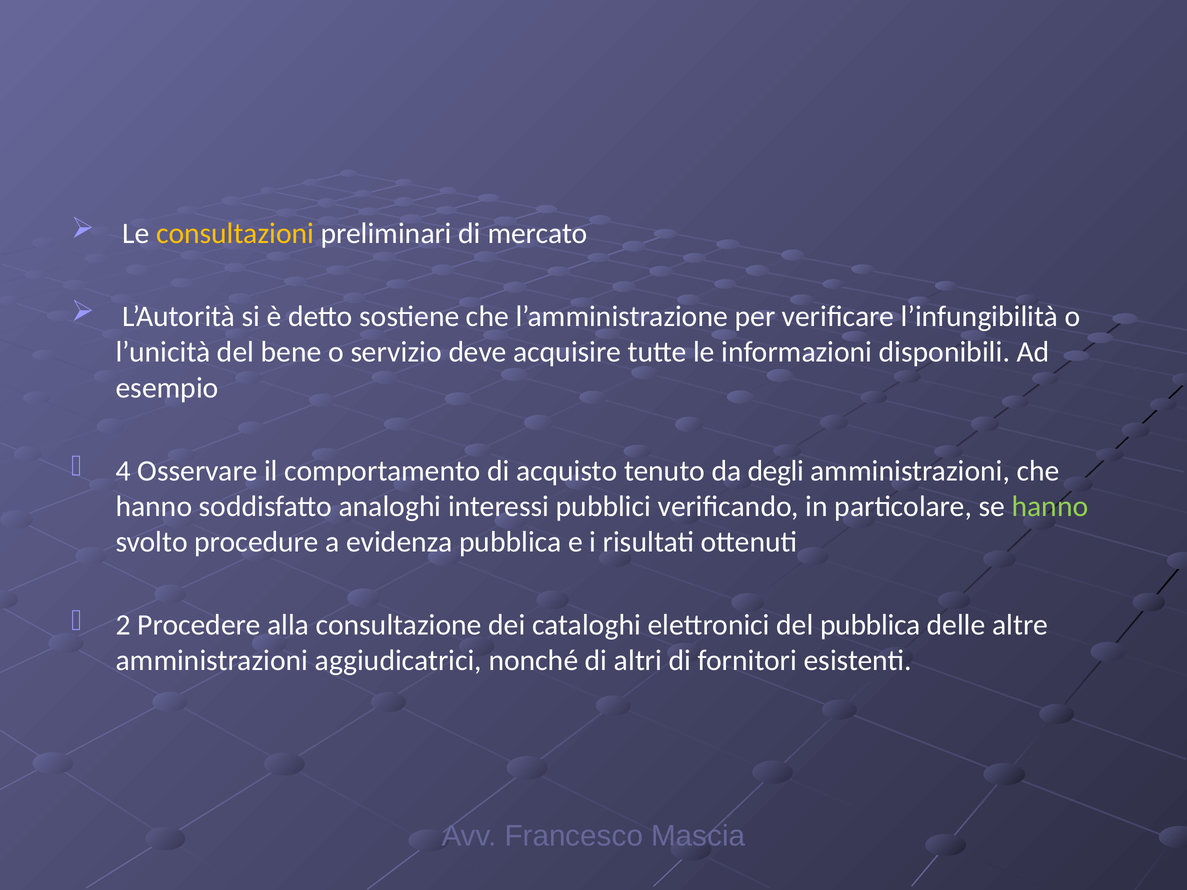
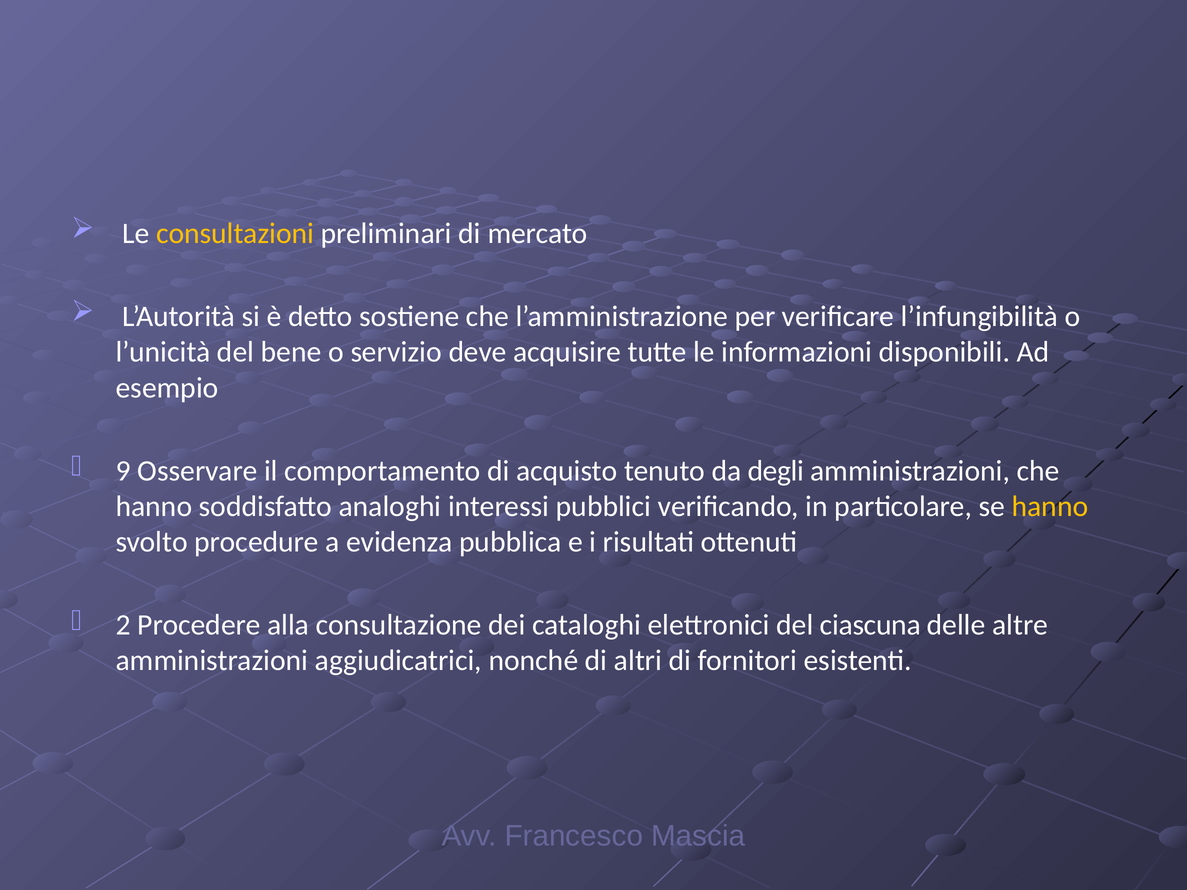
4: 4 -> 9
hanno at (1050, 507) colour: light green -> yellow
del pubblica: pubblica -> ciascuna
